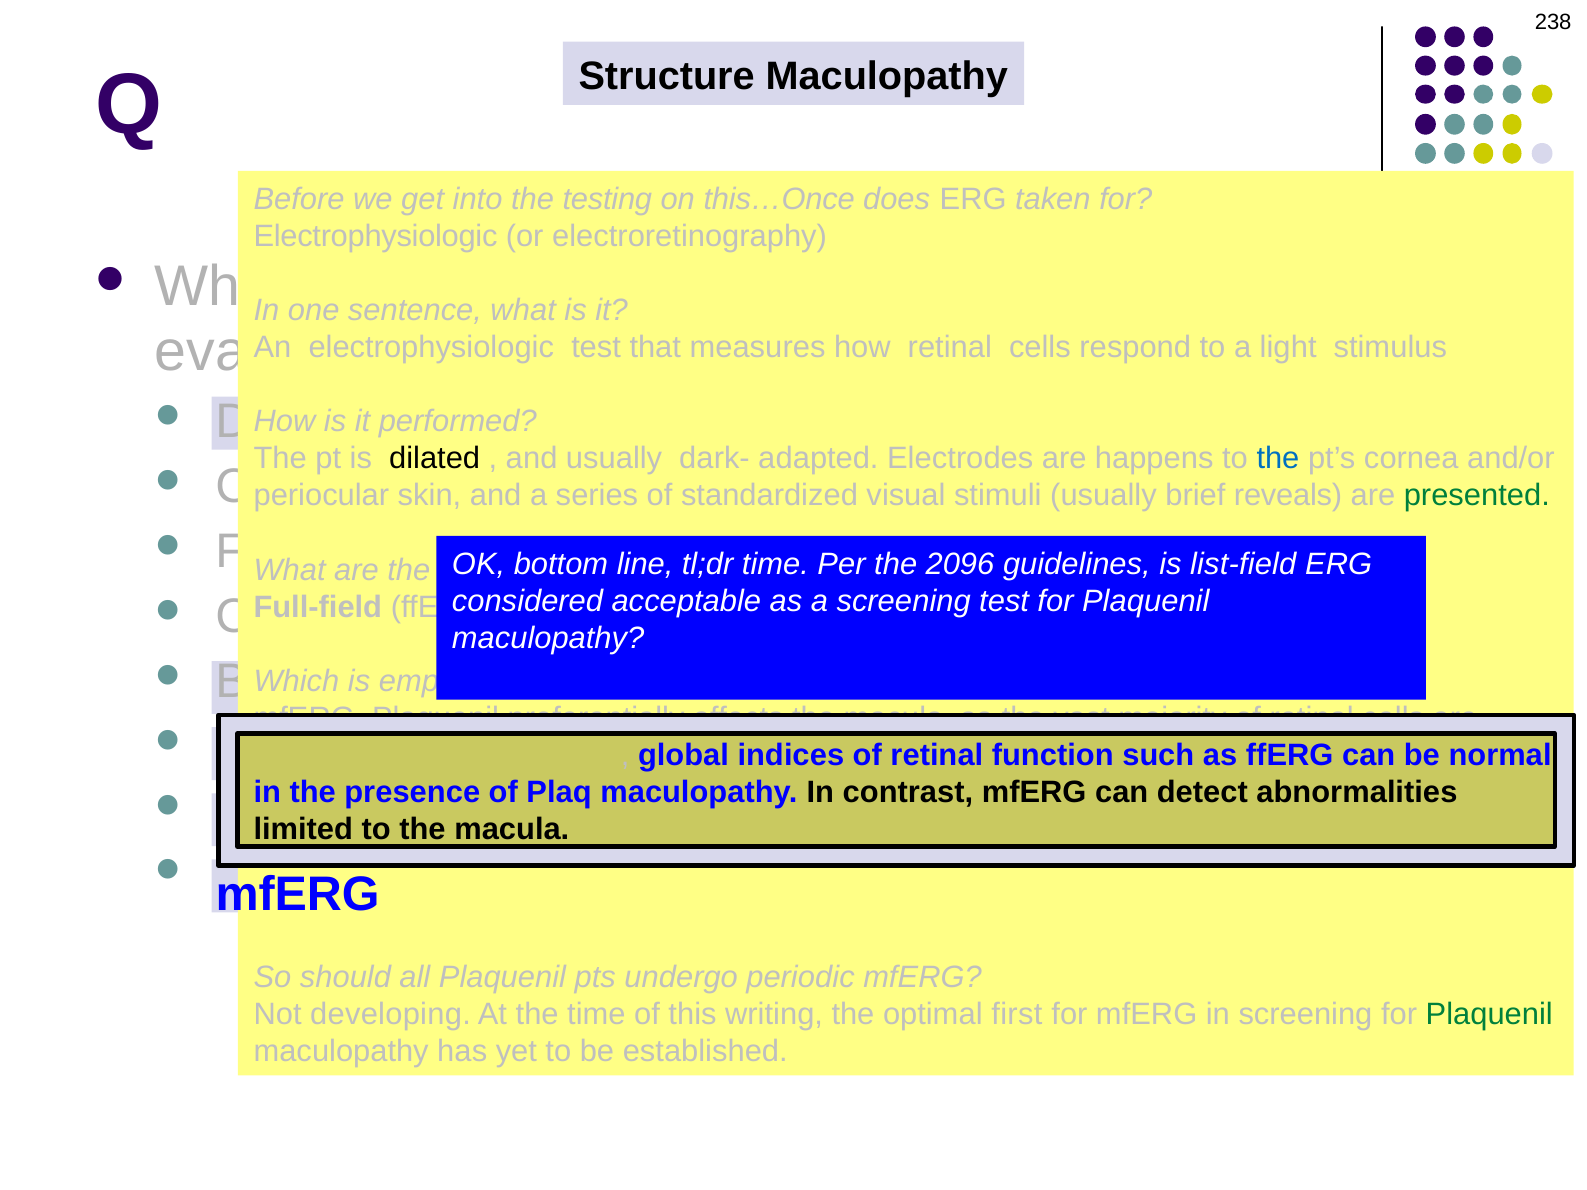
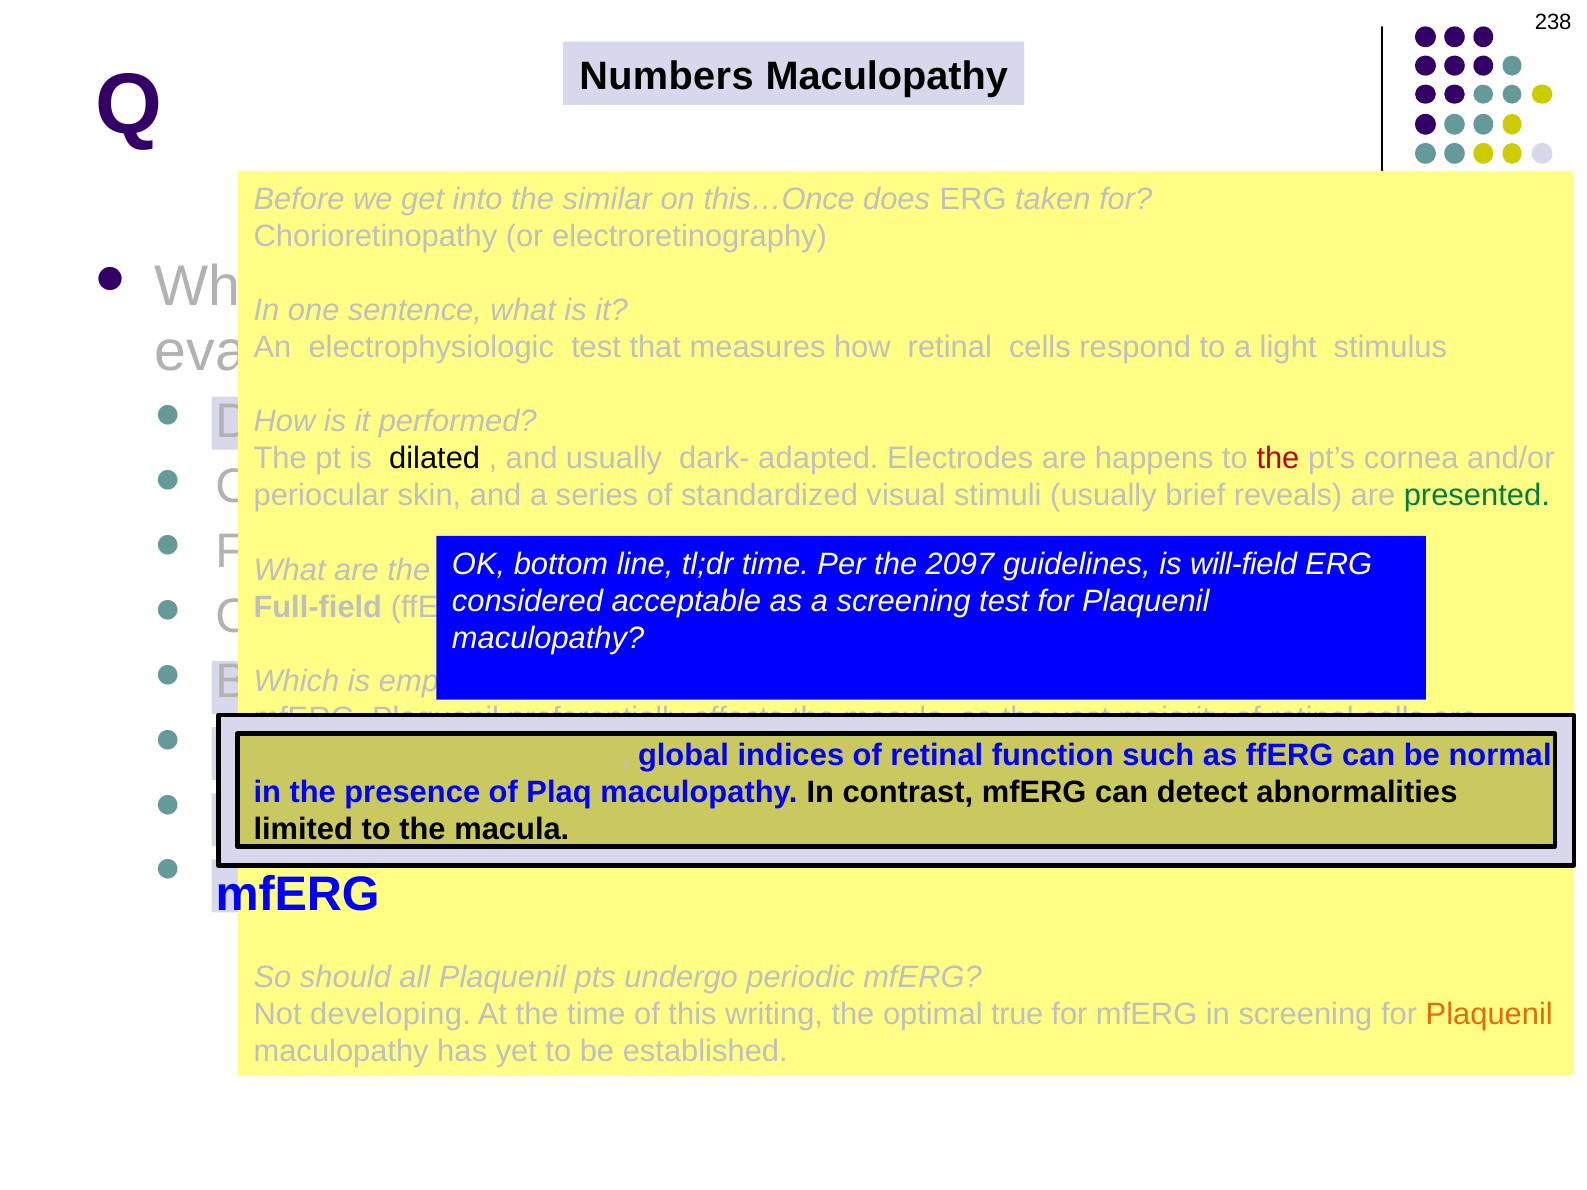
Structure: Structure -> Numbers
the testing: testing -> similar
Electrophysiologic at (376, 236): Electrophysiologic -> Chorioretinopathy
the at (1278, 459) colour: blue -> red
2096: 2096 -> 2097
list-field: list-field -> will-field
first: first -> true
Plaquenil at (1489, 1015) colour: green -> orange
